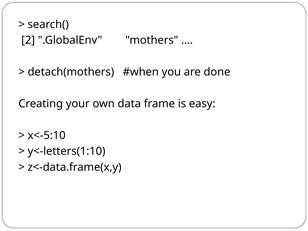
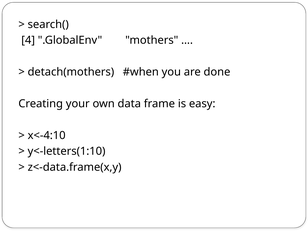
2: 2 -> 4
x<-5:10: x<-5:10 -> x<-4:10
